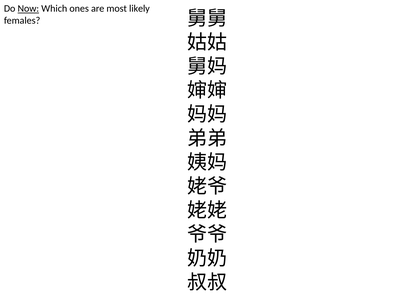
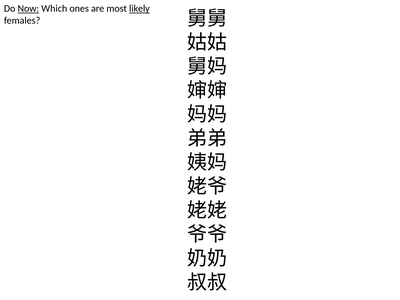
likely underline: none -> present
